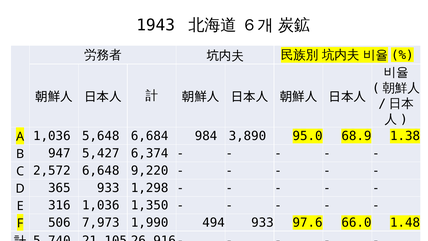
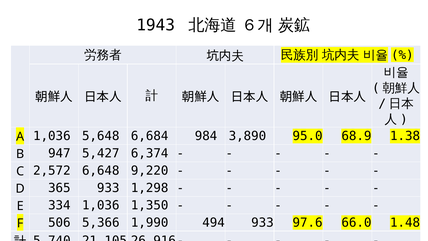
316: 316 -> 334
7,973: 7,973 -> 5,366
